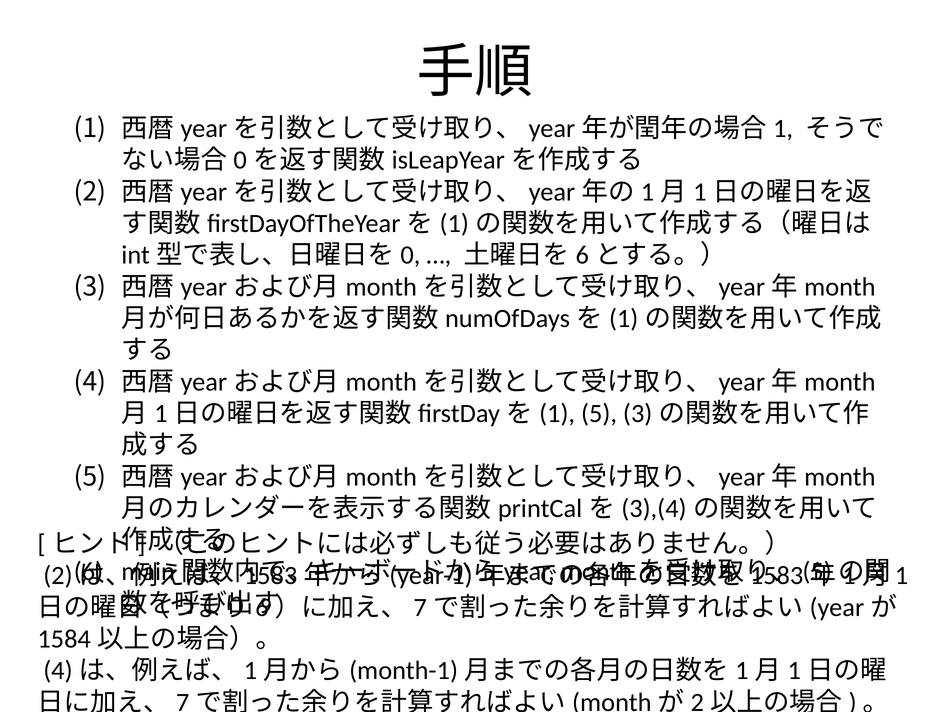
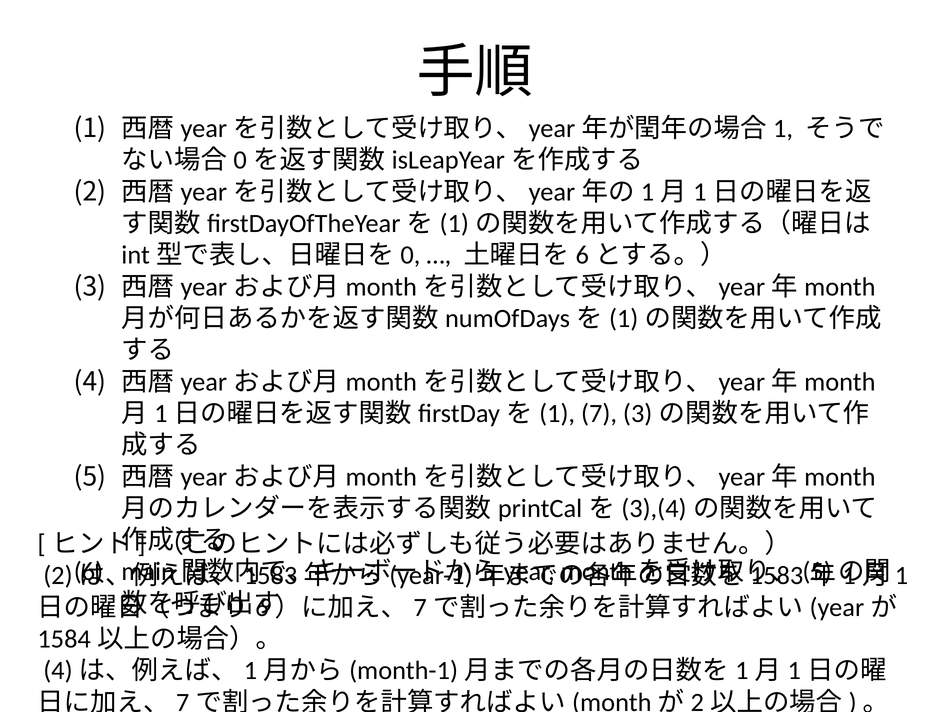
5 at (599, 414): 5 -> 7
